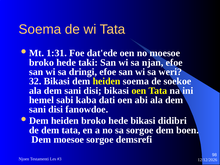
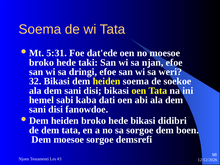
1:31: 1:31 -> 5:31
